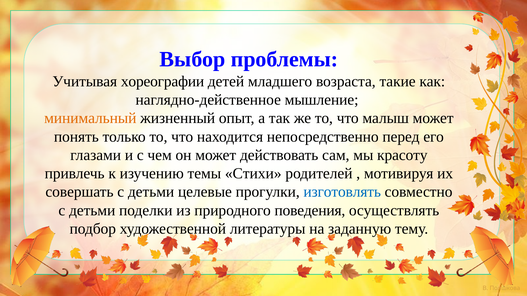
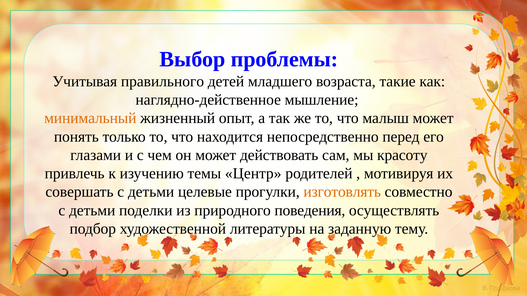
хореографии: хореографии -> правильного
Стихи: Стихи -> Центр
изготовлять colour: blue -> orange
